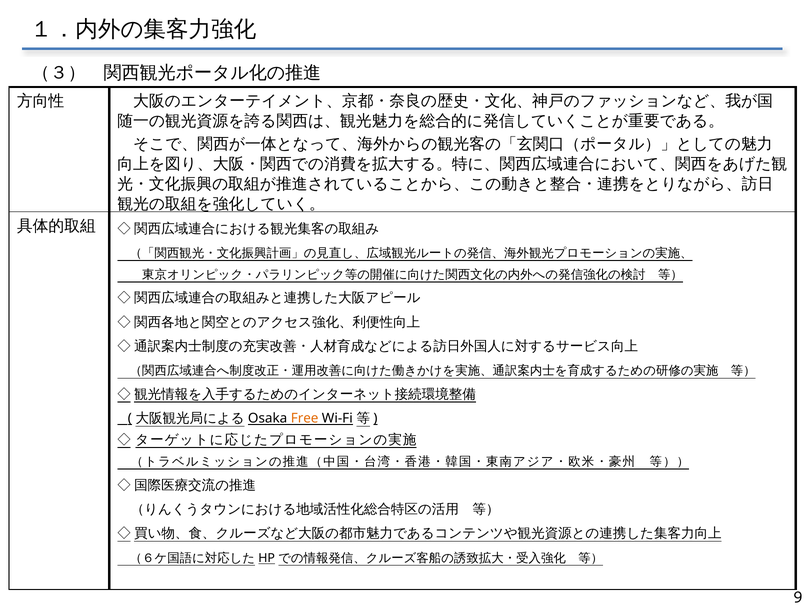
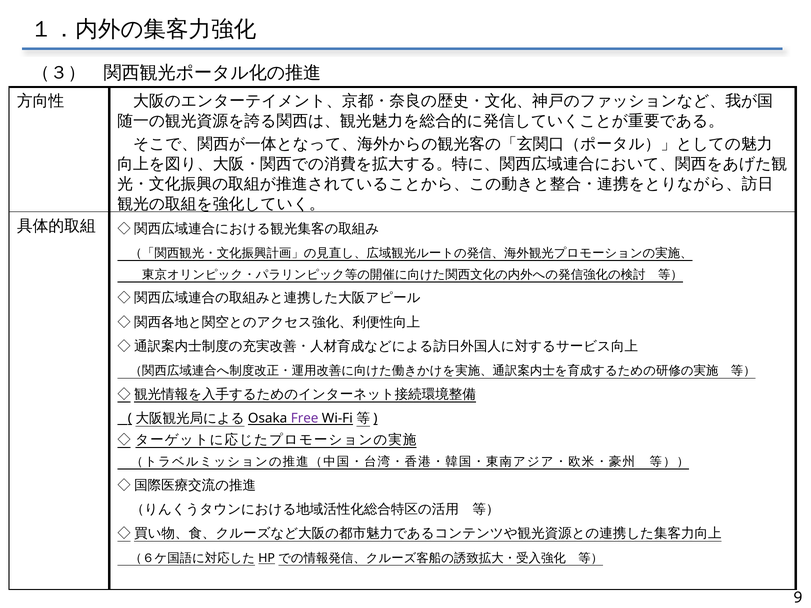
Free colour: orange -> purple
